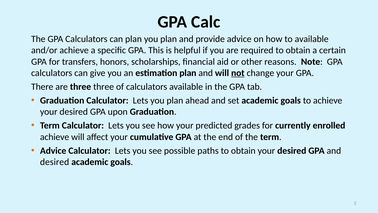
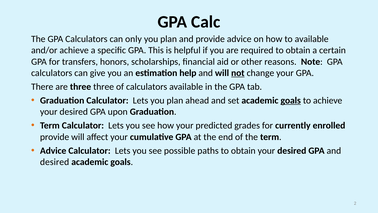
can plan: plan -> only
estimation plan: plan -> help
goals at (291, 100) underline: none -> present
achieve at (55, 137): achieve -> provide
